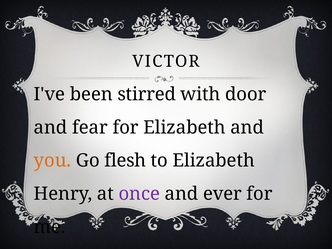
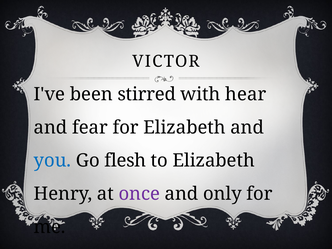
door: door -> hear
you colour: orange -> blue
ever: ever -> only
